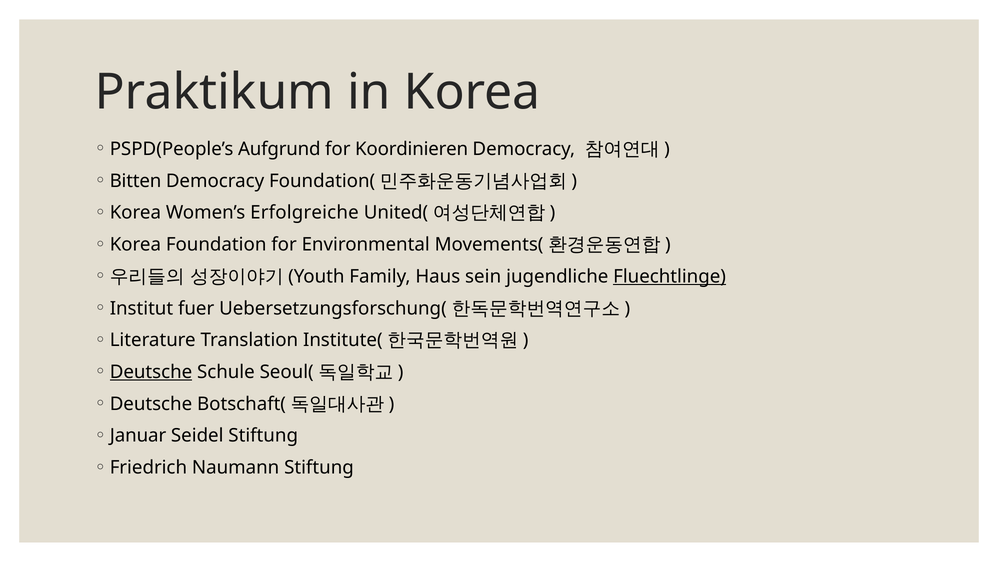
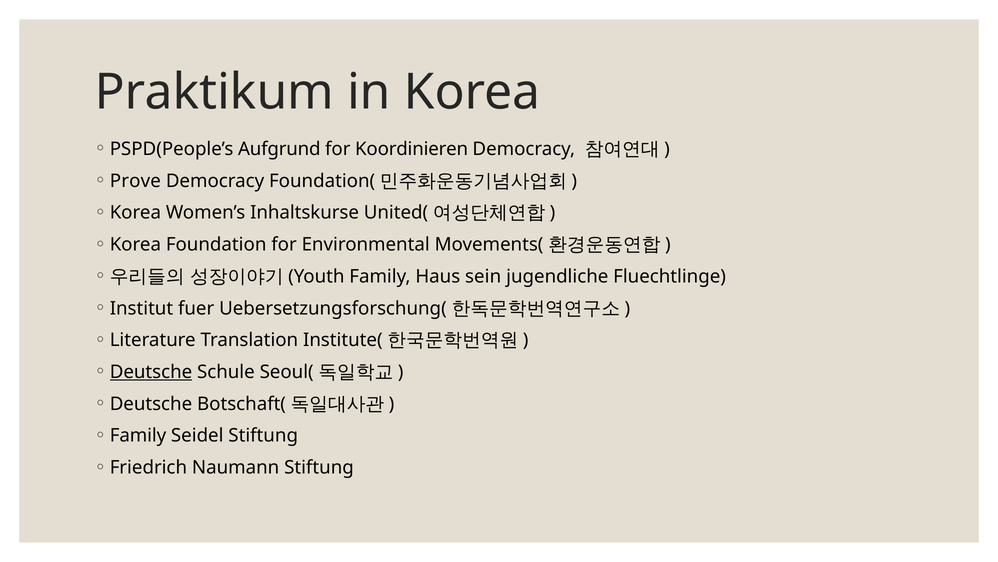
Bitten: Bitten -> Prove
Erfolgreiche: Erfolgreiche -> Inhaltskurse
Fluechtlinge underline: present -> none
Januar at (138, 435): Januar -> Family
